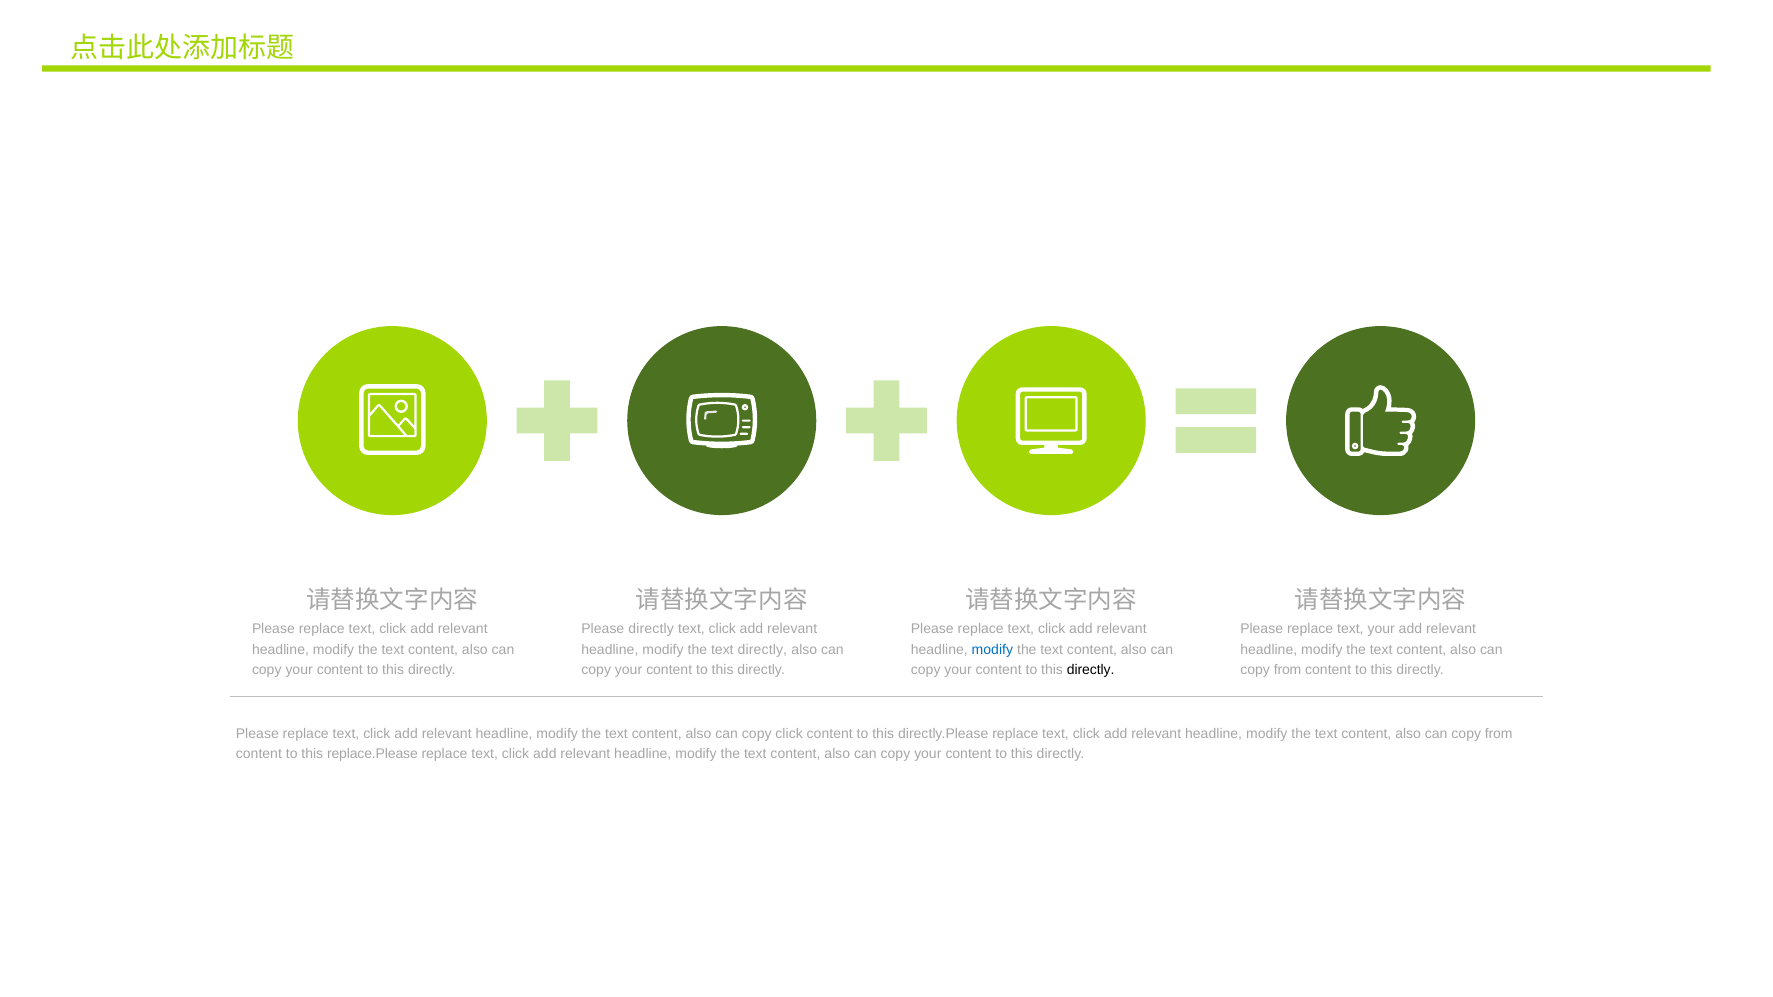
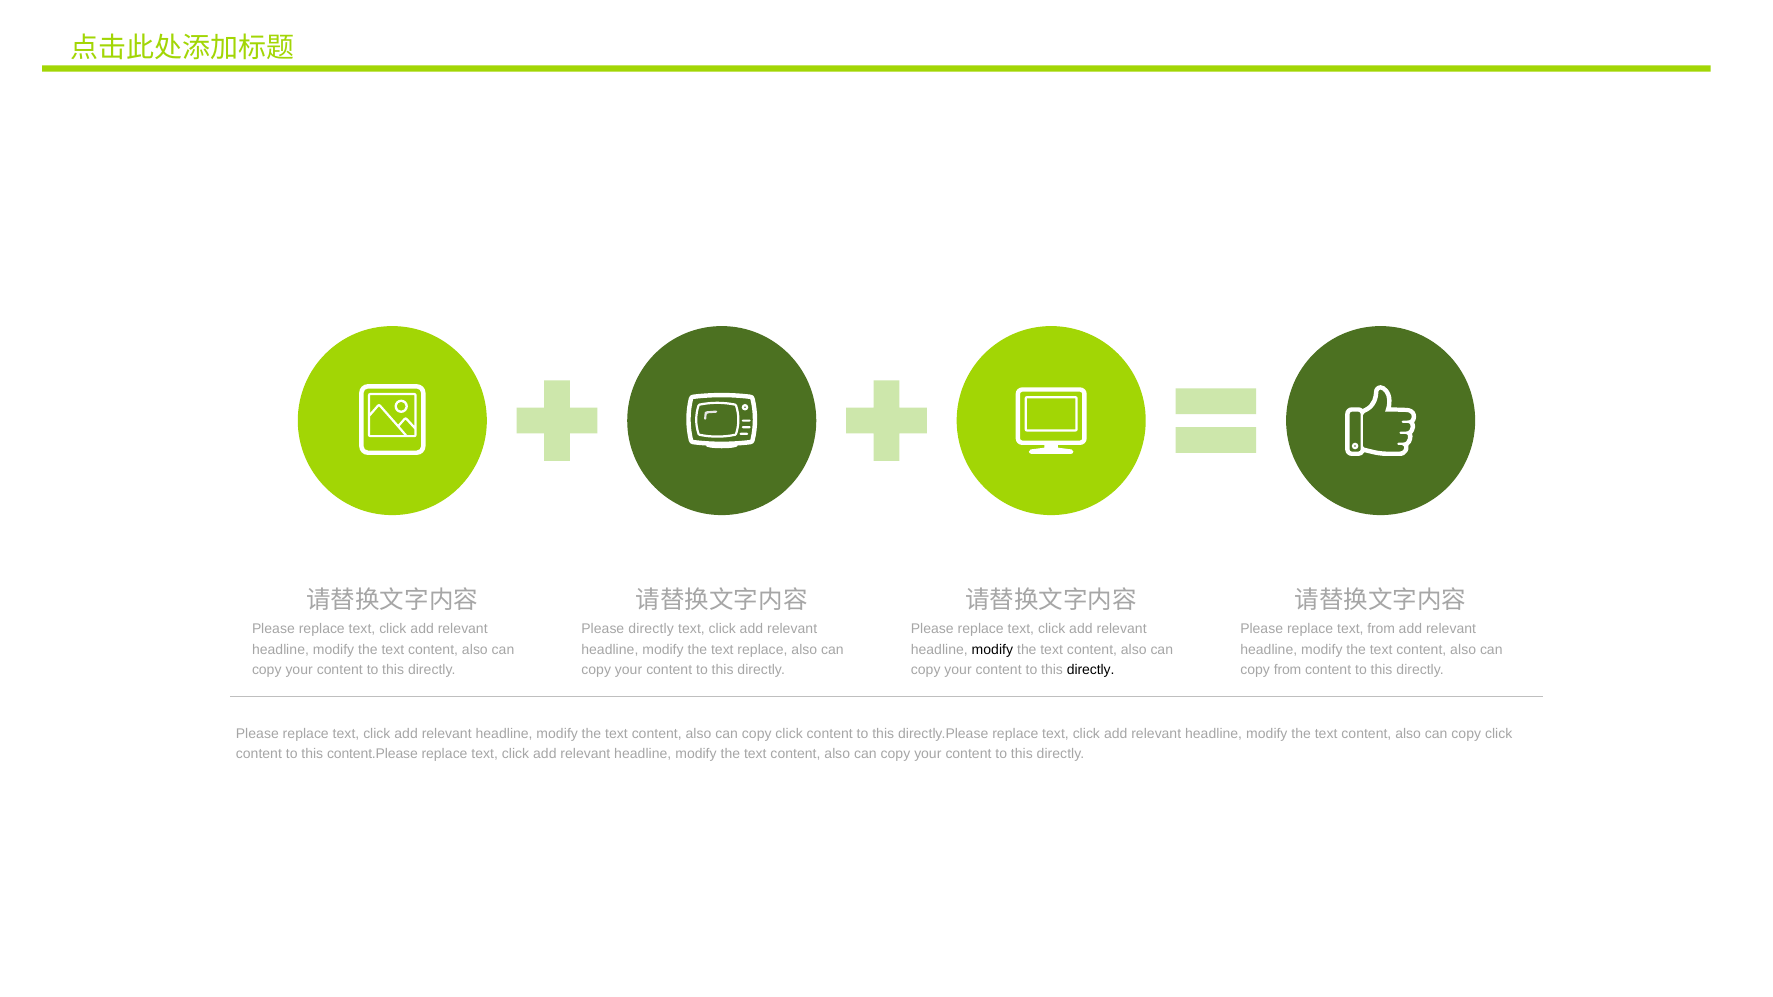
text your: your -> from
text directly: directly -> replace
modify at (992, 650) colour: blue -> black
from at (1499, 734): from -> click
replace.Please: replace.Please -> content.Please
